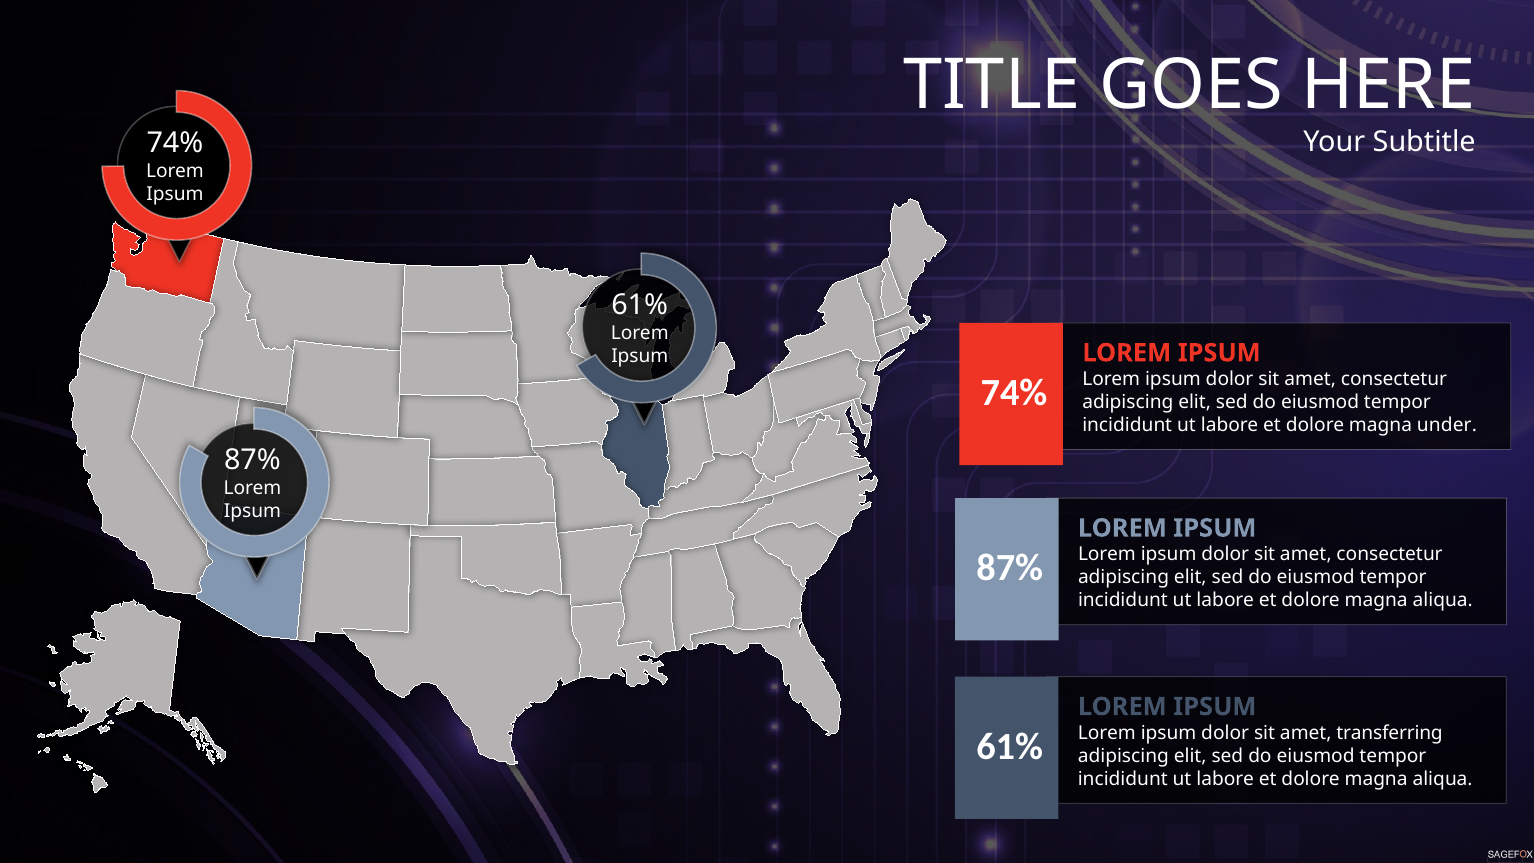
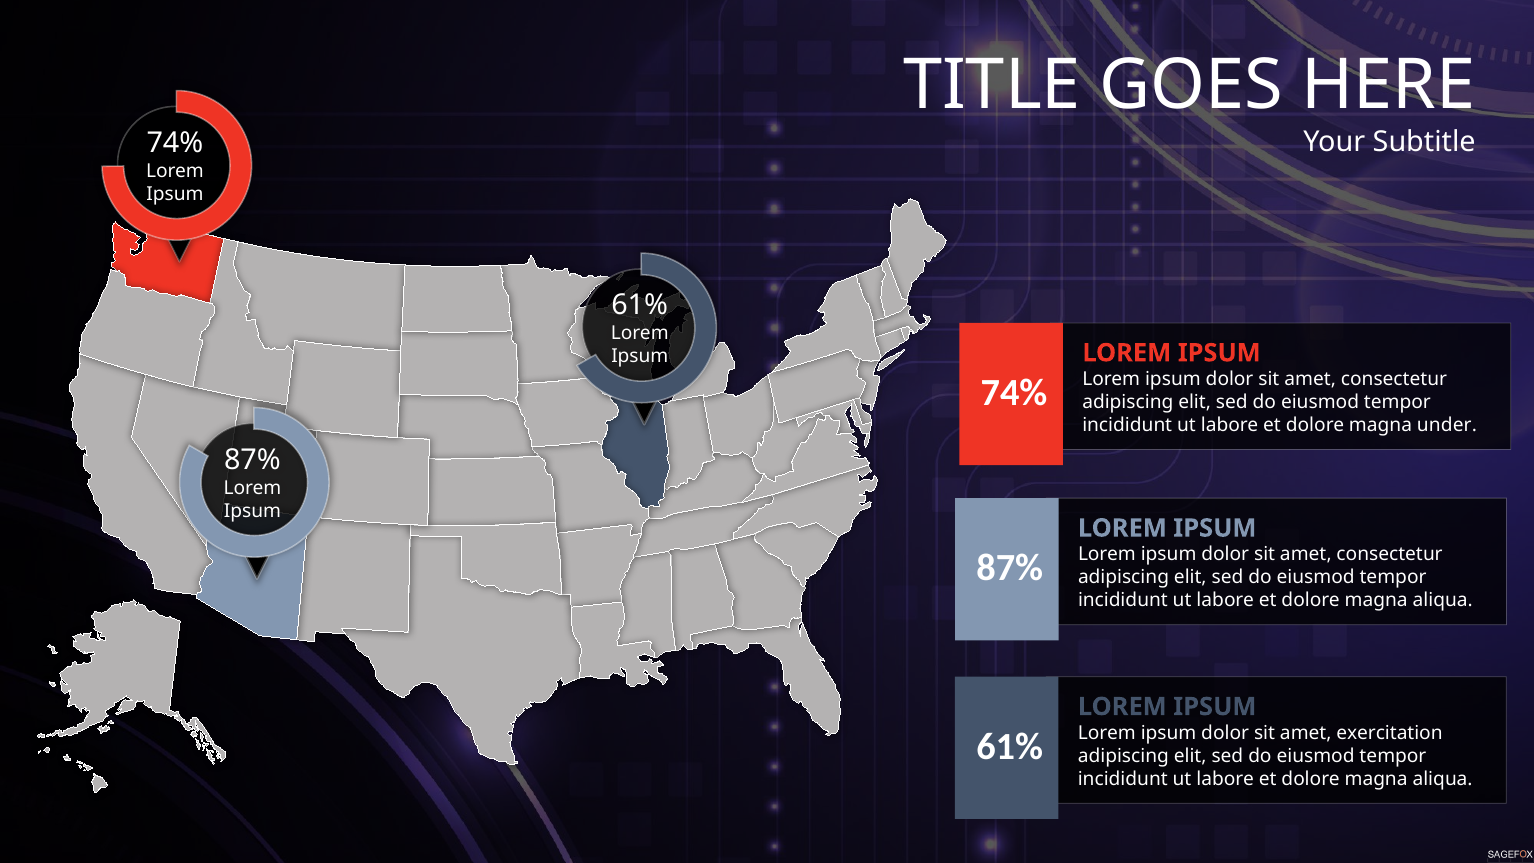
transferring: transferring -> exercitation
